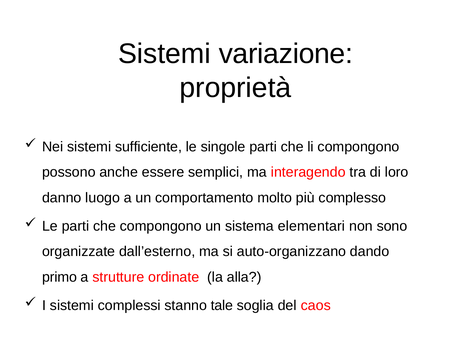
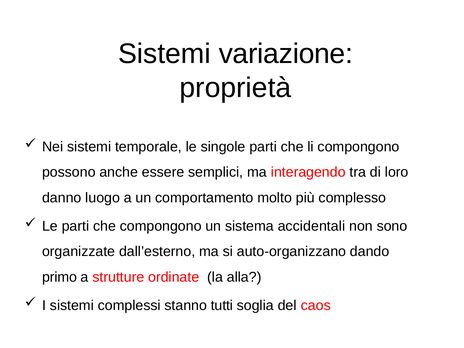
sufficiente: sufficiente -> temporale
elementari: elementari -> accidentali
tale: tale -> tutti
